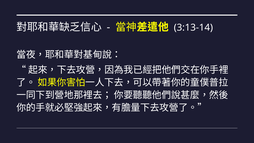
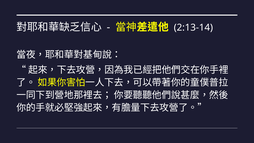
3:13-14: 3:13-14 -> 2:13-14
